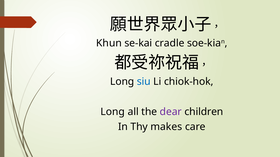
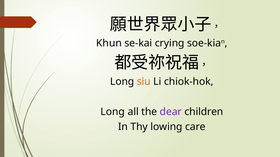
cradle: cradle -> crying
siu colour: blue -> orange
makes: makes -> lowing
